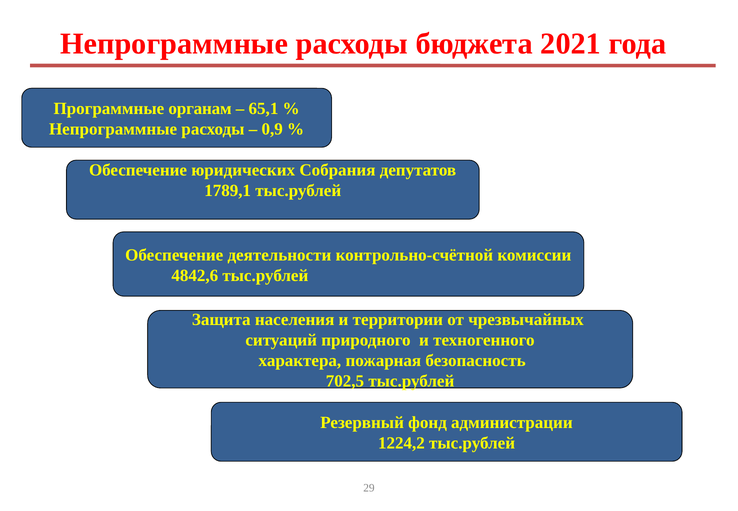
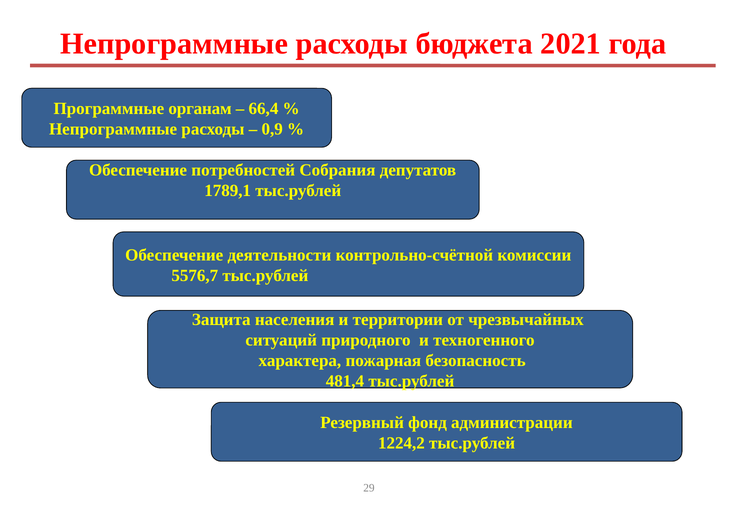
65,1: 65,1 -> 66,4
юридических: юридических -> потребностей
4842,6: 4842,6 -> 5576,7
702,5: 702,5 -> 481,4
